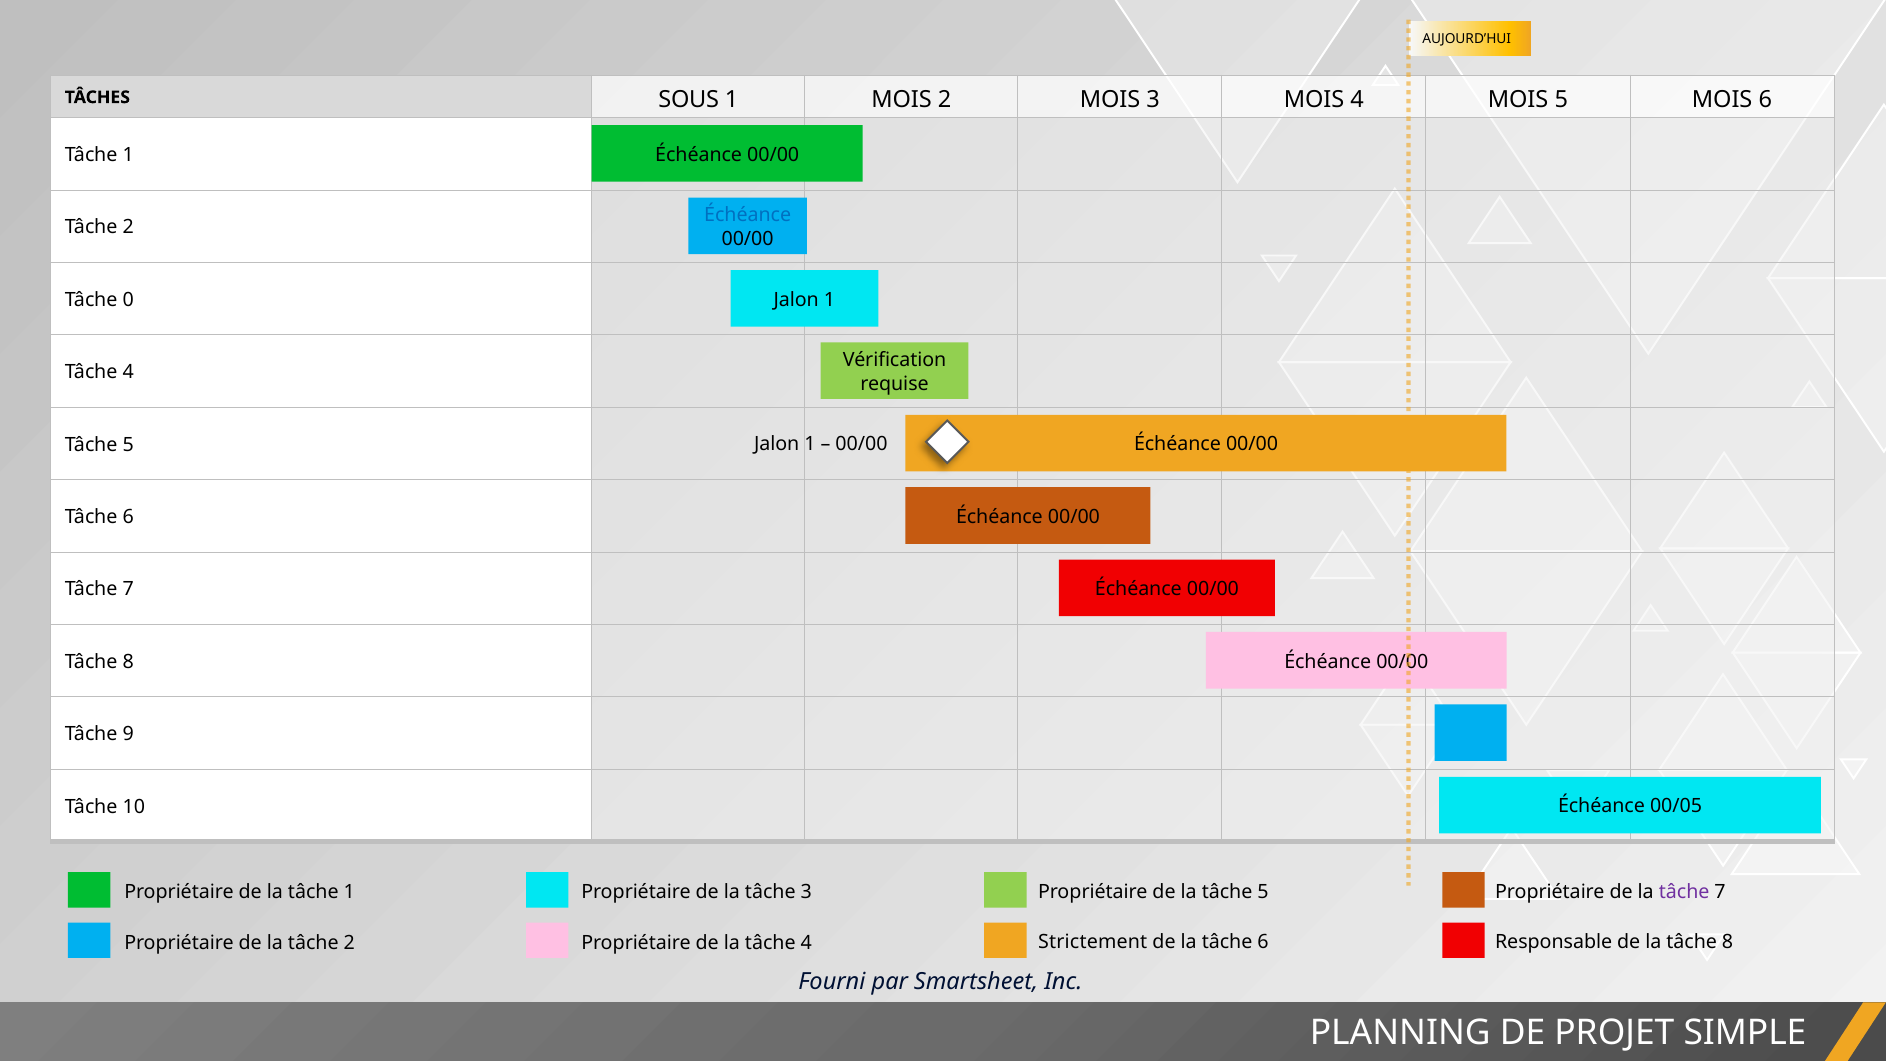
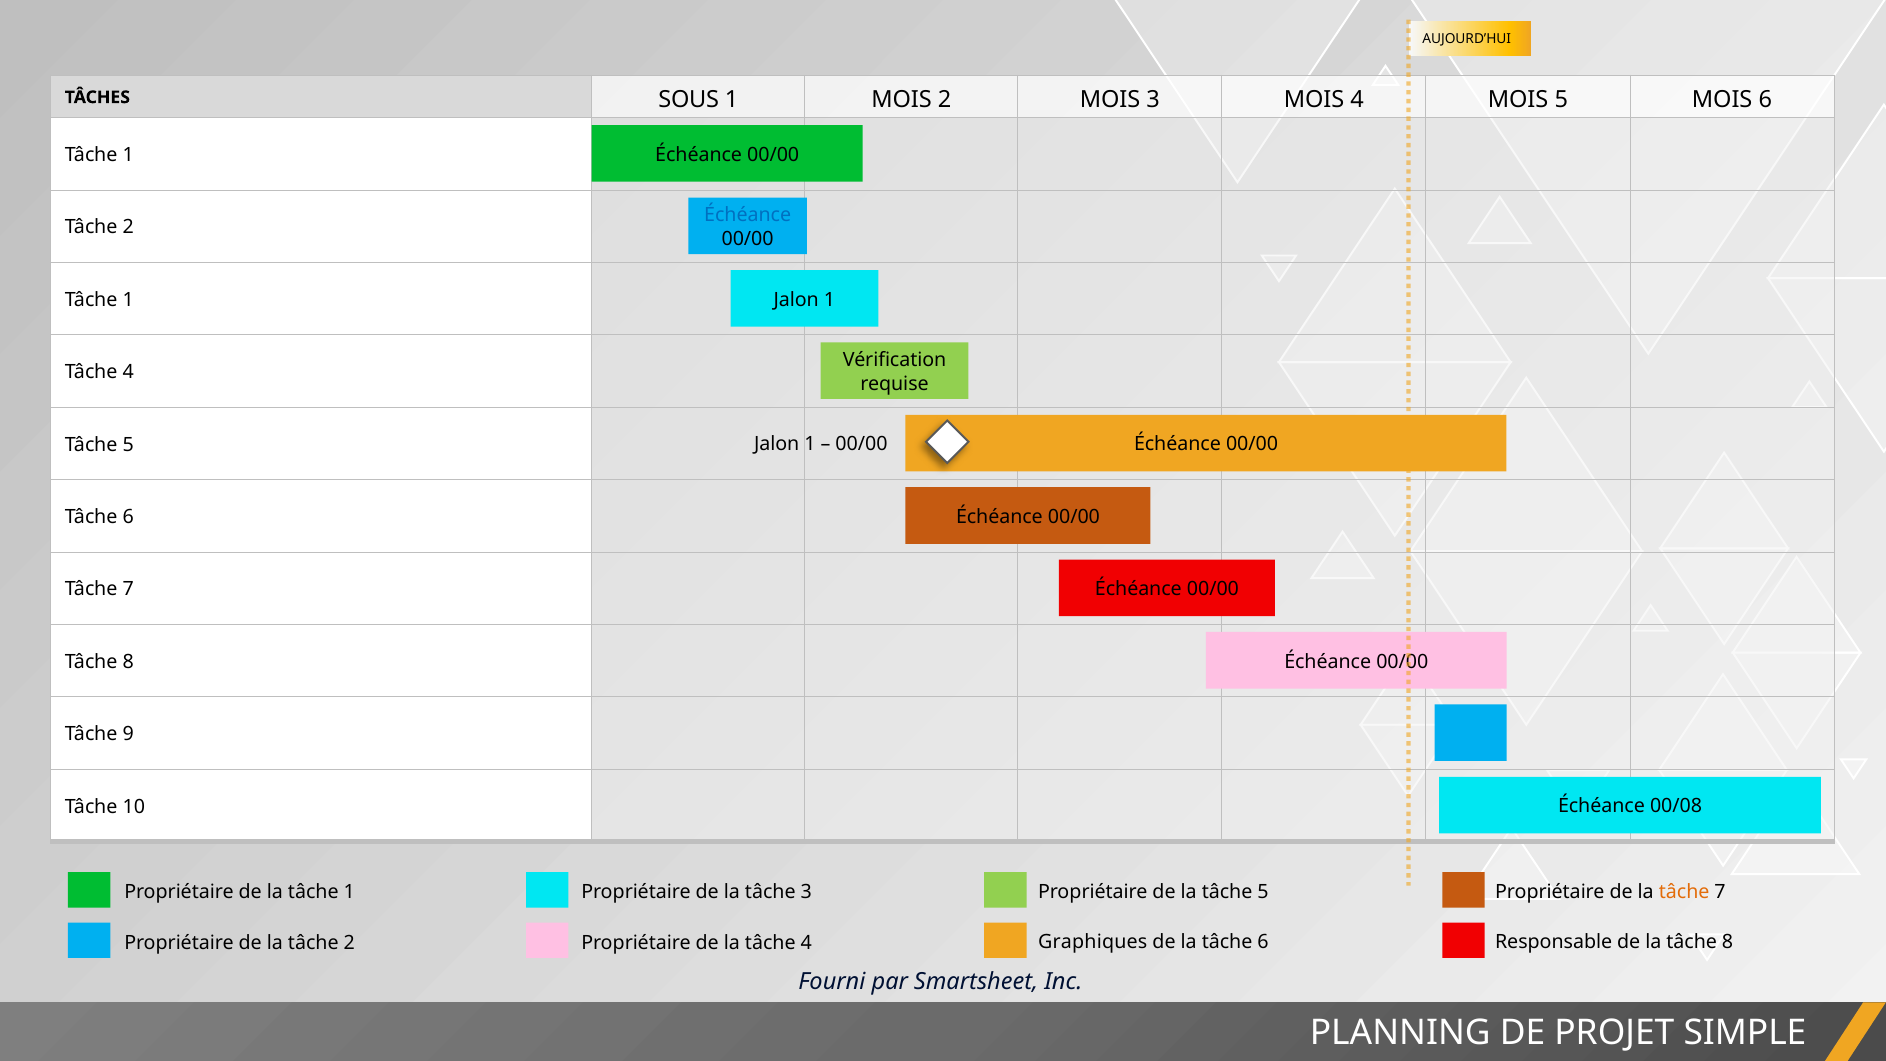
0 at (128, 300): 0 -> 1
00/05: 00/05 -> 00/08
tâche at (1684, 892) colour: purple -> orange
Strictement: Strictement -> Graphiques
